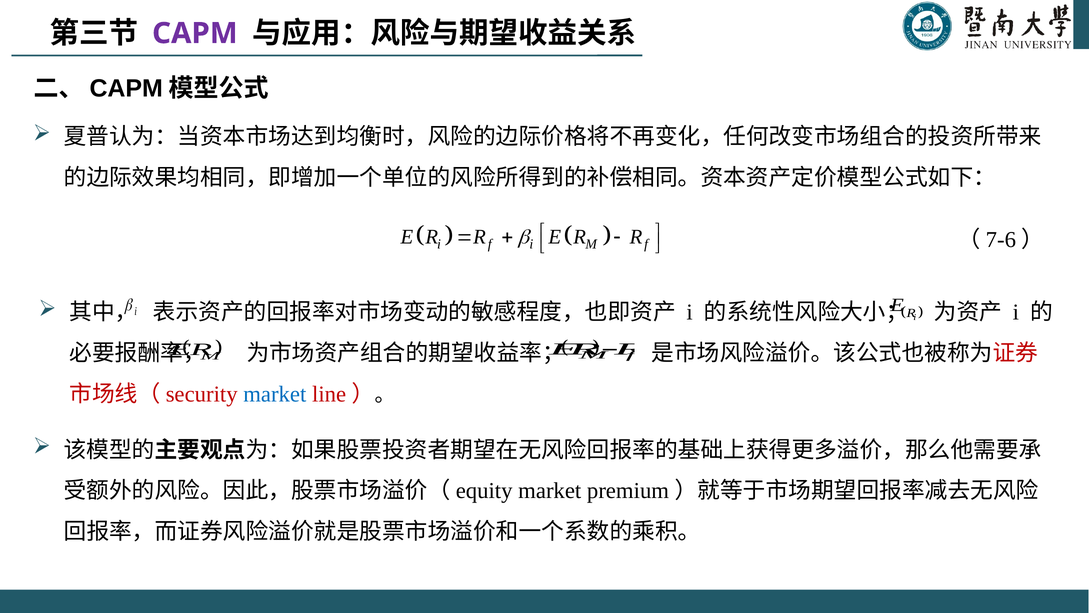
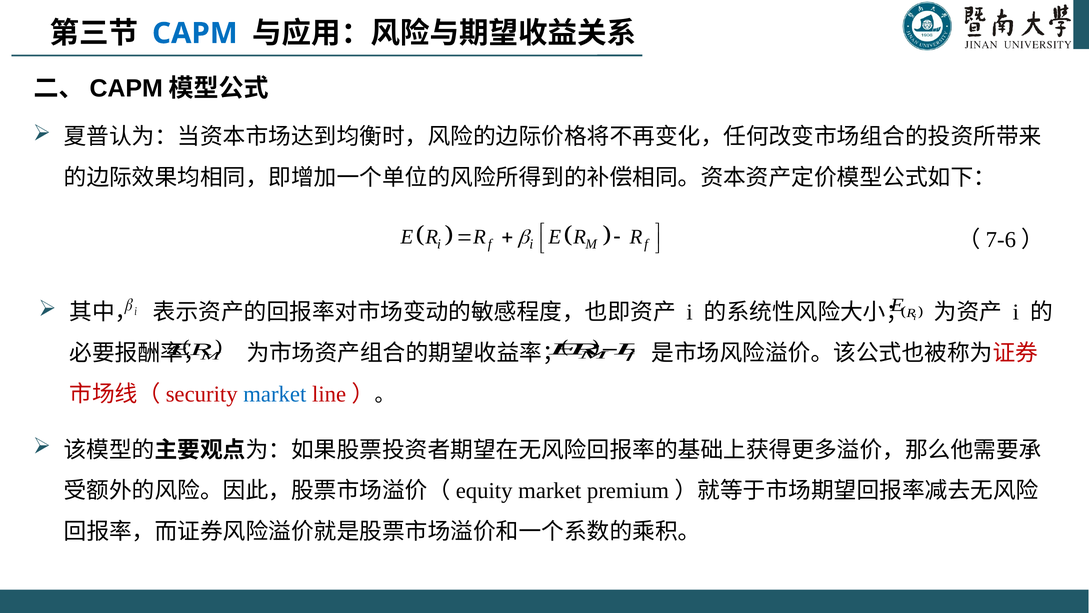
CAPM colour: purple -> blue
